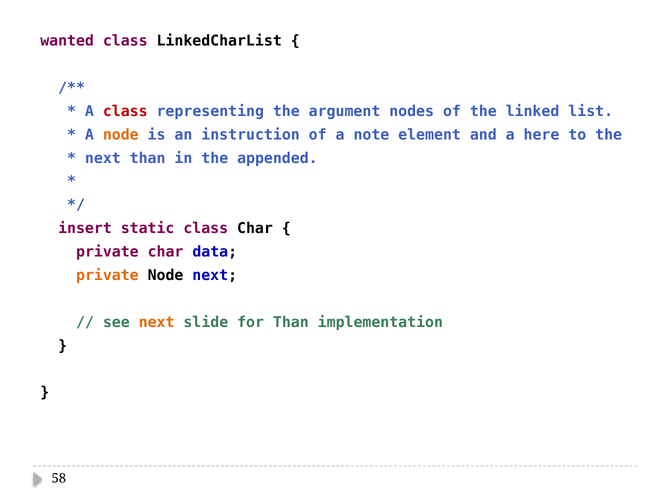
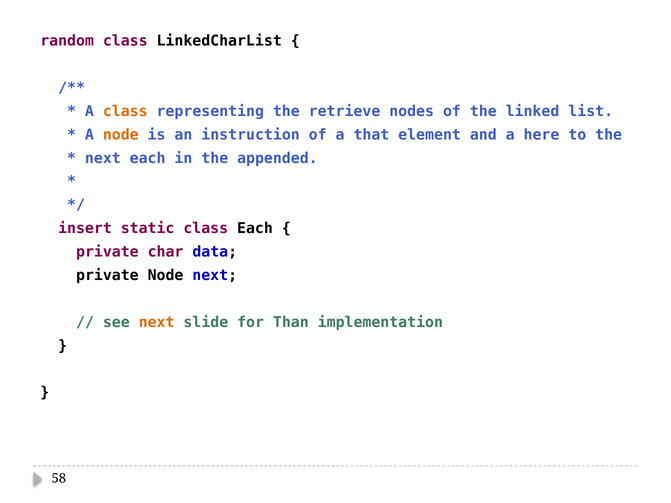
wanted: wanted -> random
class at (125, 111) colour: red -> orange
argument: argument -> retrieve
note: note -> that
next than: than -> each
class Char: Char -> Each
private at (107, 275) colour: orange -> black
